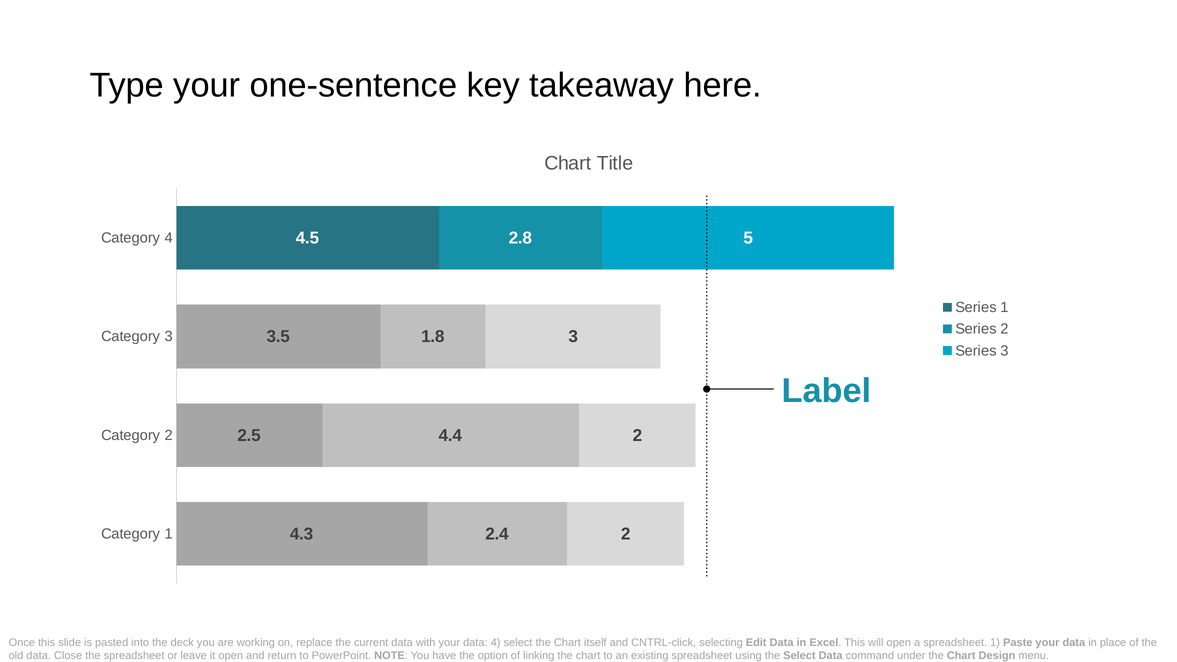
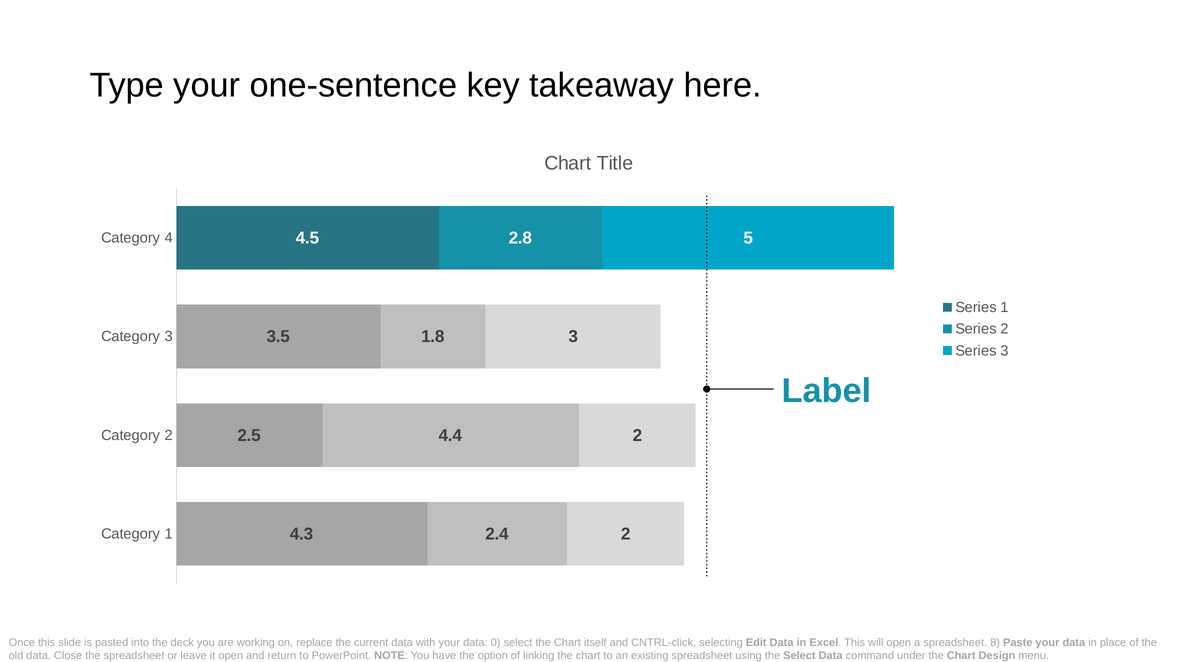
data 4: 4 -> 0
spreadsheet 1: 1 -> 8
